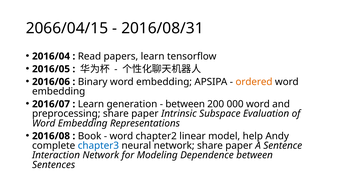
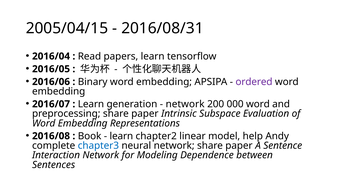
2066/04/15: 2066/04/15 -> 2005/04/15
ordered colour: orange -> purple
between at (185, 104): between -> network
word at (121, 136): word -> learn
